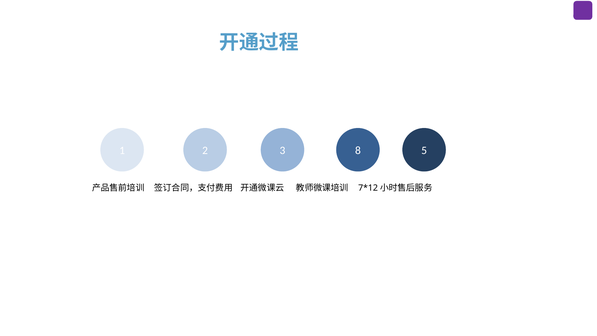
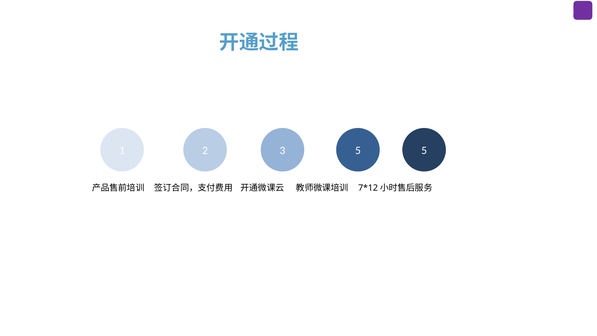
3 8: 8 -> 5
